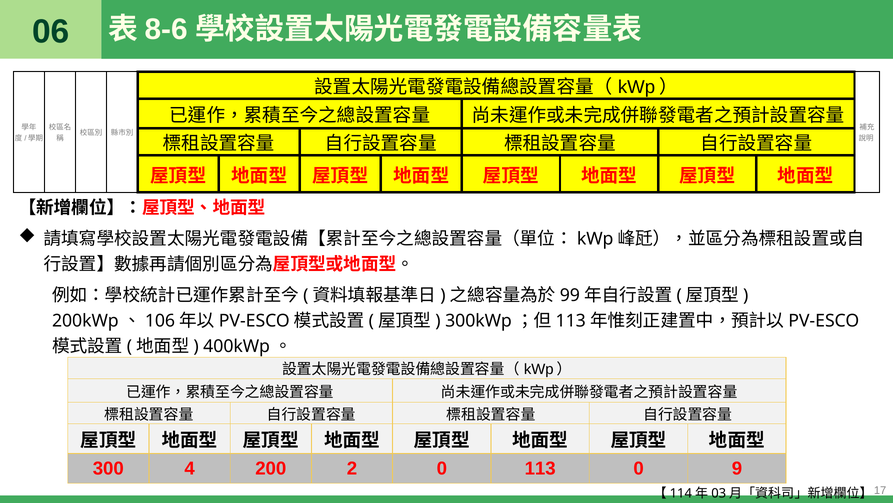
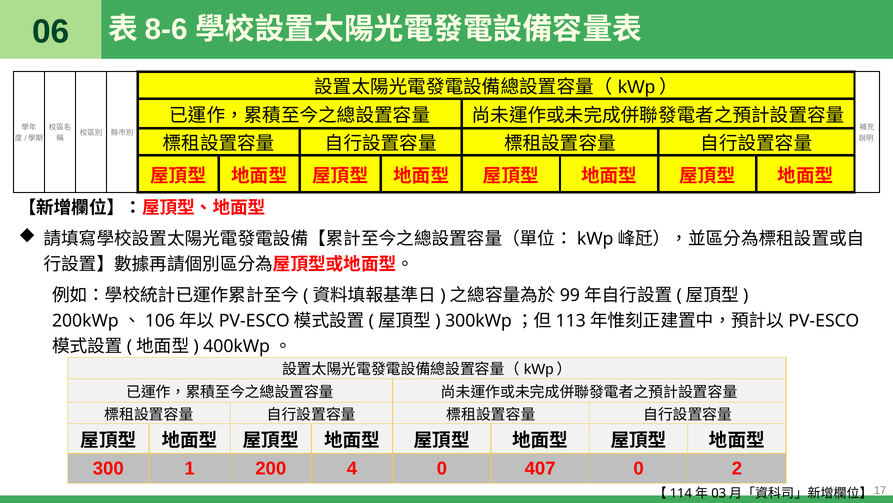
4: 4 -> 1
2: 2 -> 4
0 113: 113 -> 407
9: 9 -> 2
